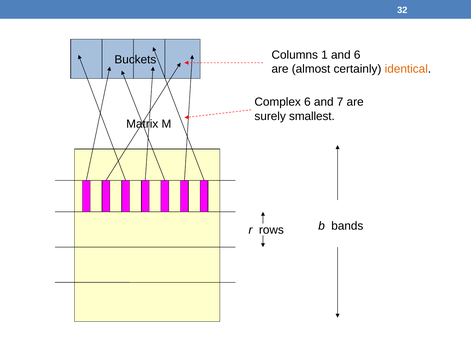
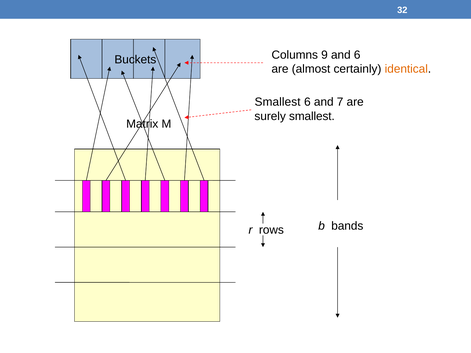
1: 1 -> 9
Complex at (278, 102): Complex -> Smallest
